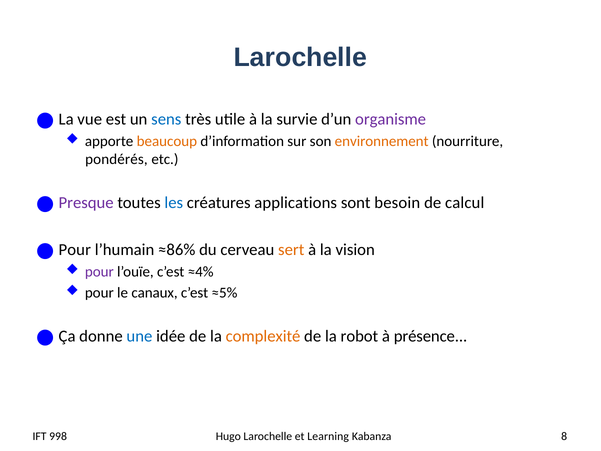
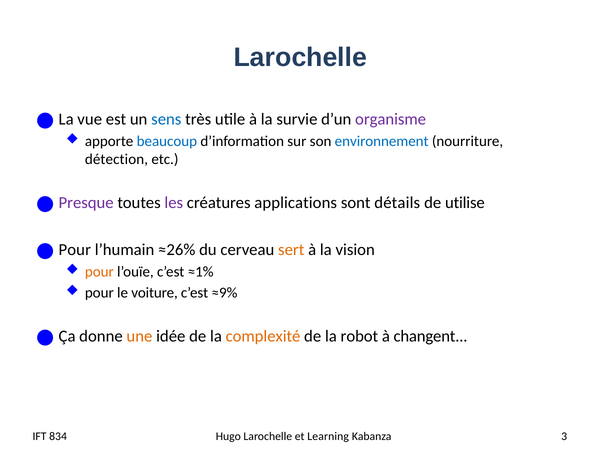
beaucoup colour: orange -> blue
environnement colour: orange -> blue
pondérés: pondérés -> détection
les colour: blue -> purple
besoin: besoin -> détails
calcul: calcul -> utilise
≈86%: ≈86% -> ≈26%
pour at (99, 272) colour: purple -> orange
≈4%: ≈4% -> ≈1%
canaux: canaux -> voiture
≈5%: ≈5% -> ≈9%
une colour: blue -> orange
présence: présence -> changent
998: 998 -> 834
8: 8 -> 3
